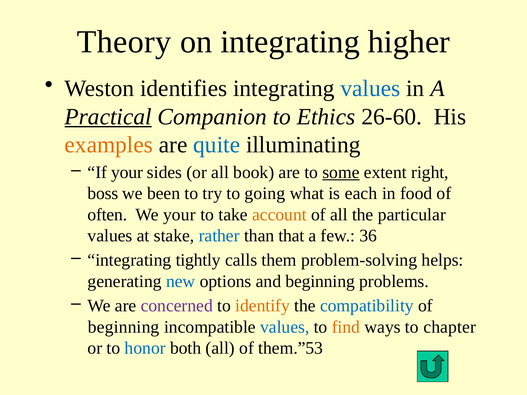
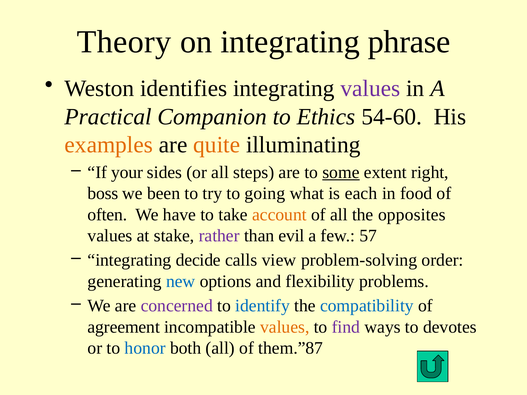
higher: higher -> phrase
values at (370, 89) colour: blue -> purple
Practical underline: present -> none
26-60: 26-60 -> 54-60
quite colour: blue -> orange
book: book -> steps
We your: your -> have
particular: particular -> opposites
rather colour: blue -> purple
that: that -> evil
36: 36 -> 57
tightly: tightly -> decide
them: them -> view
helps: helps -> order
and beginning: beginning -> flexibility
identify colour: orange -> blue
beginning at (124, 327): beginning -> agreement
values at (285, 327) colour: blue -> orange
find colour: orange -> purple
chapter: chapter -> devotes
them.”53: them.”53 -> them.”87
